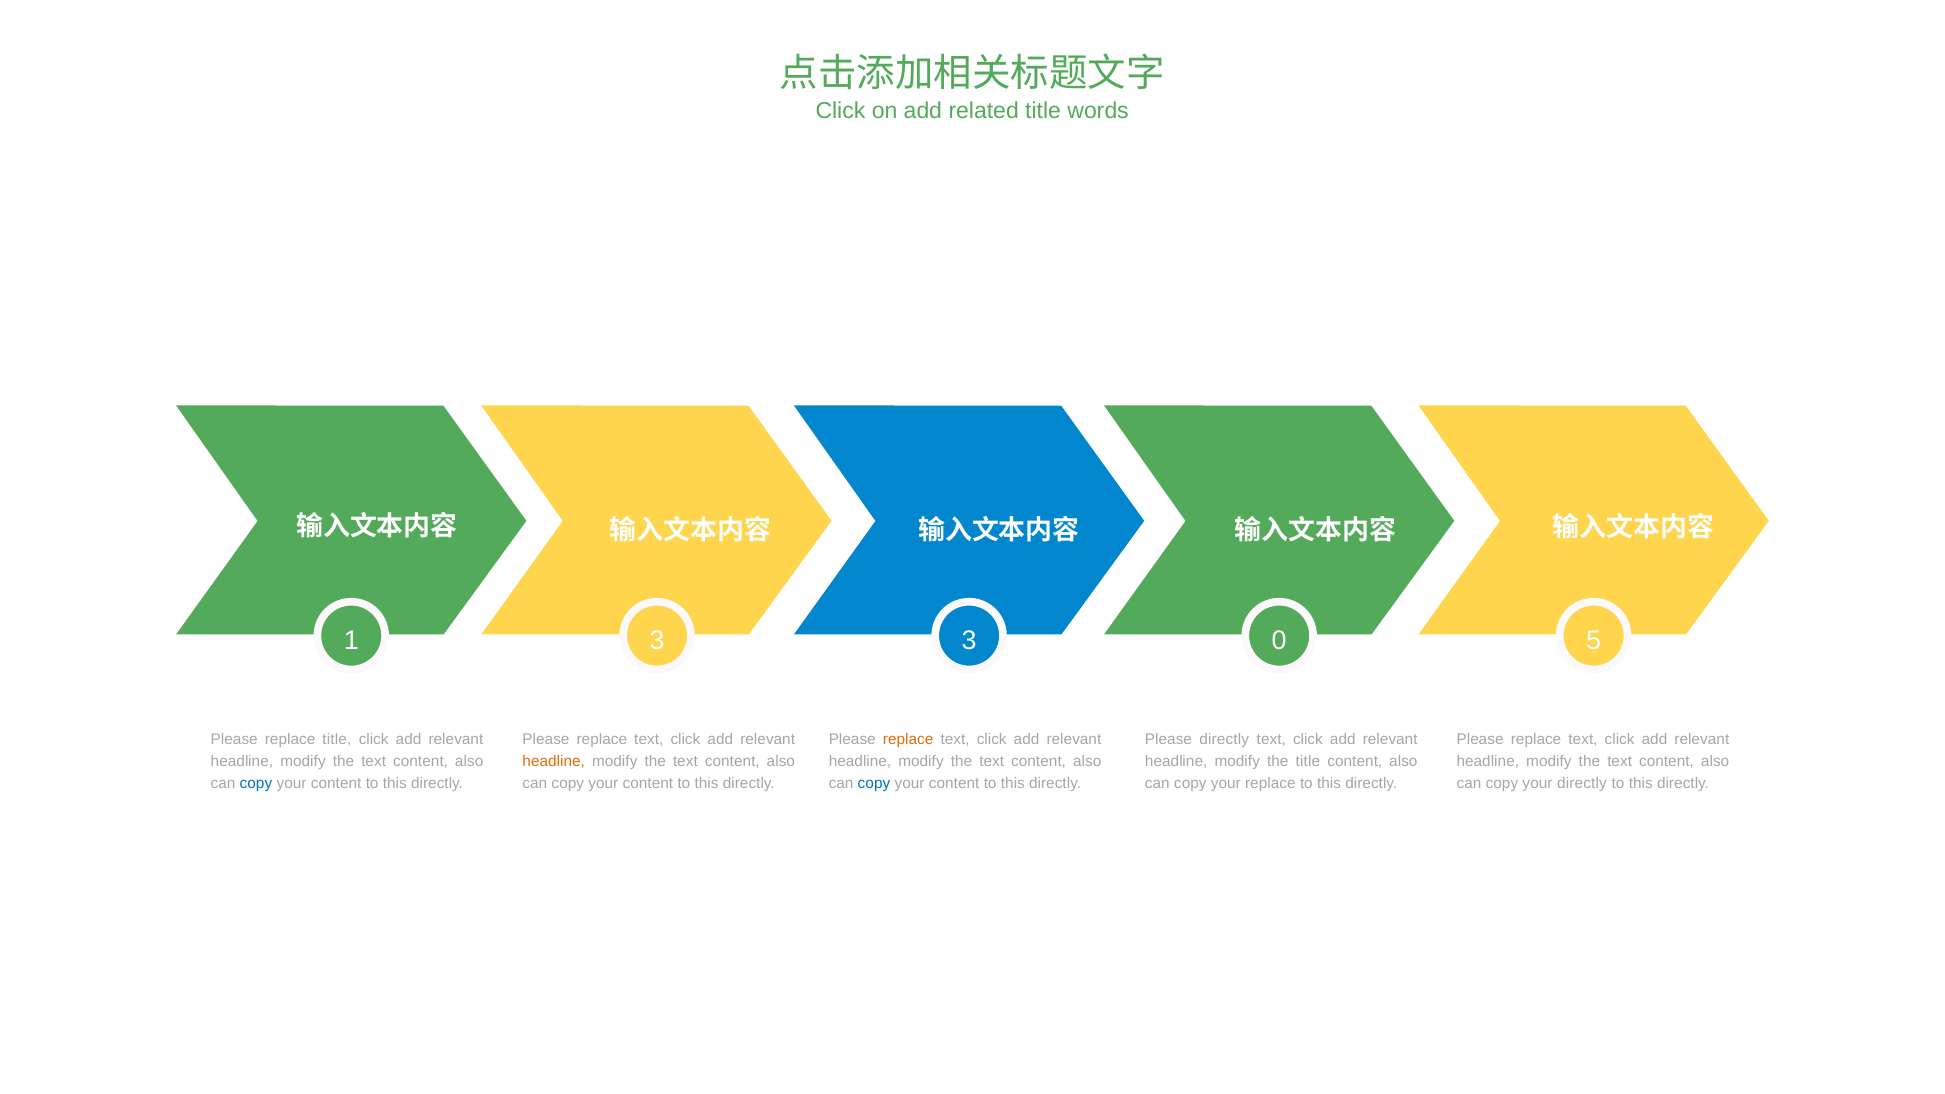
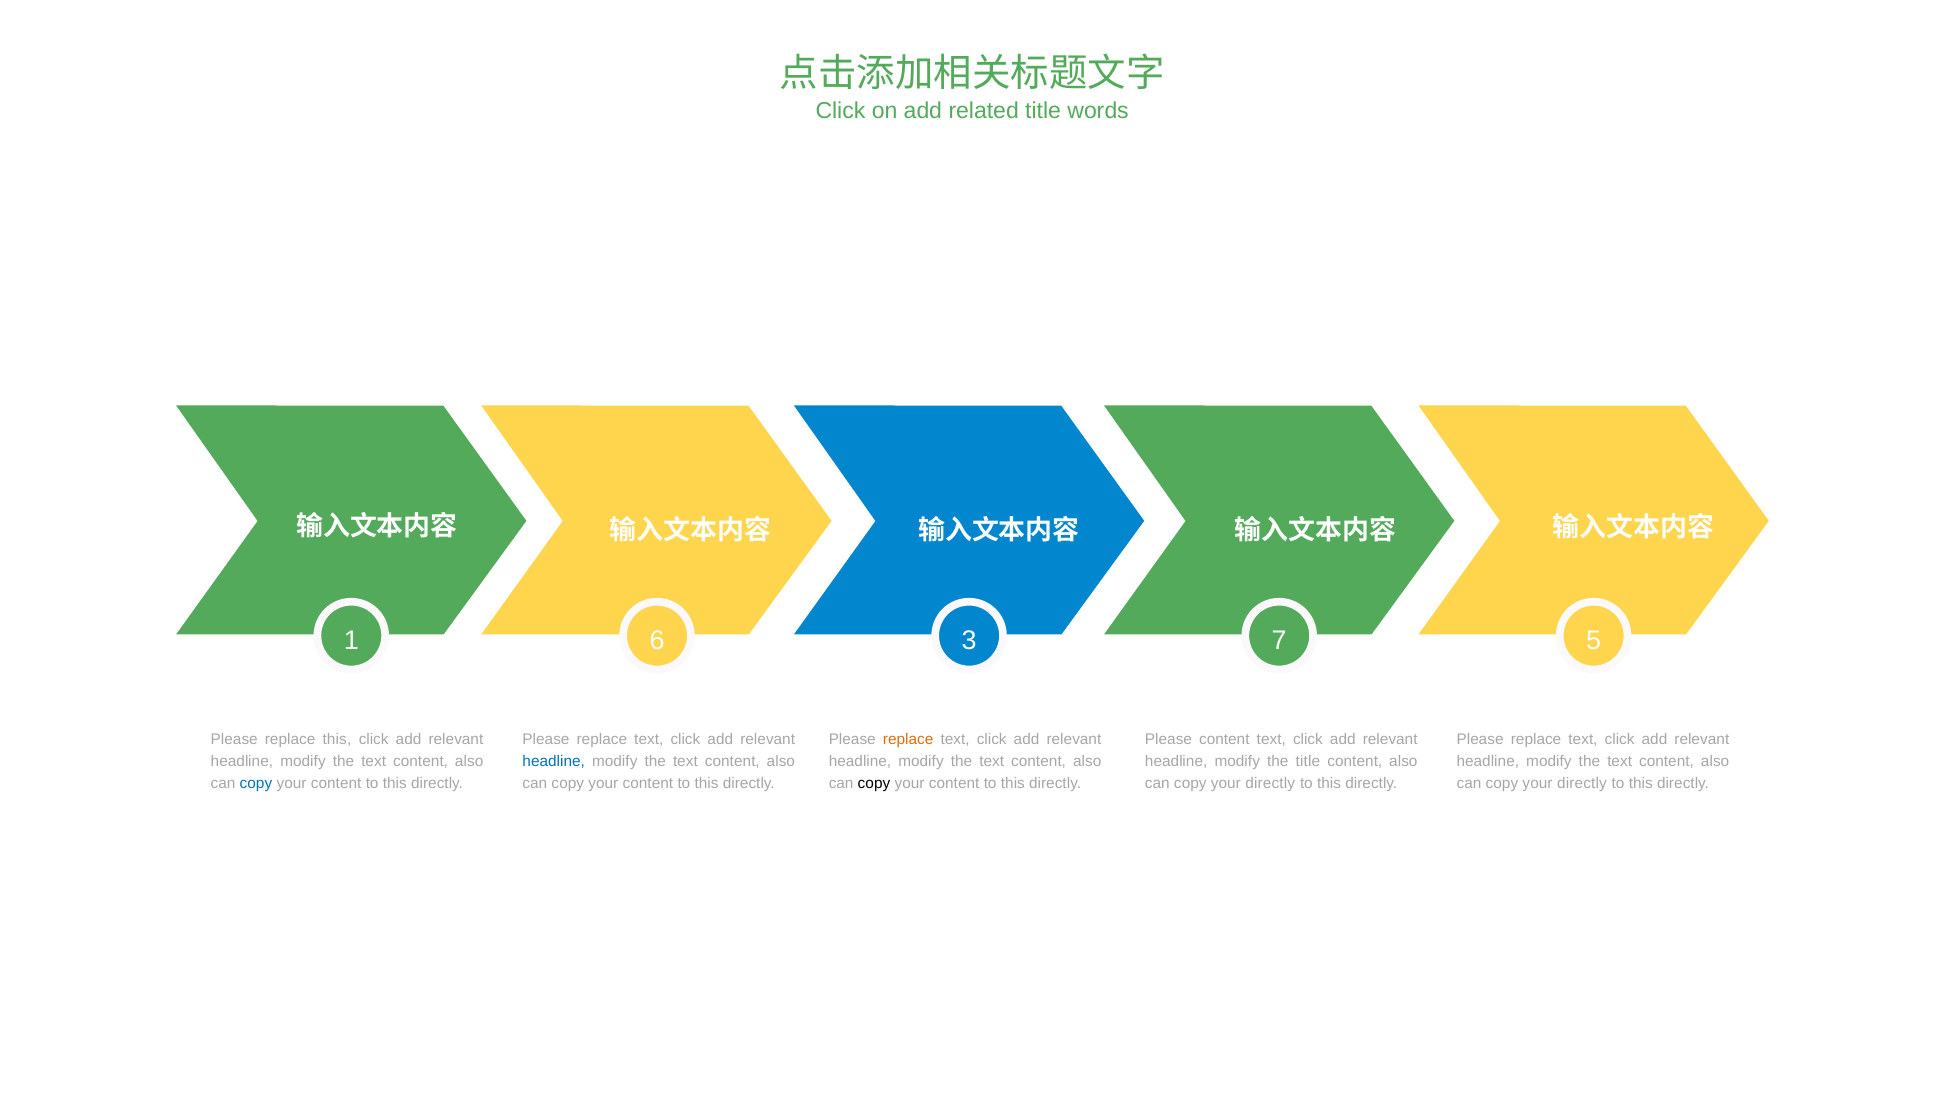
1 3: 3 -> 6
0: 0 -> 7
replace title: title -> this
Please directly: directly -> content
headline at (554, 761) colour: orange -> blue
copy at (874, 783) colour: blue -> black
replace at (1270, 783): replace -> directly
